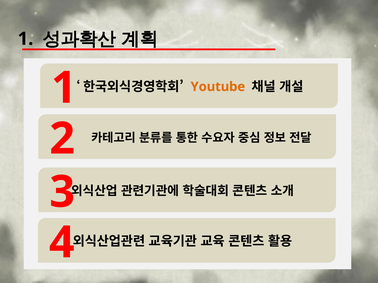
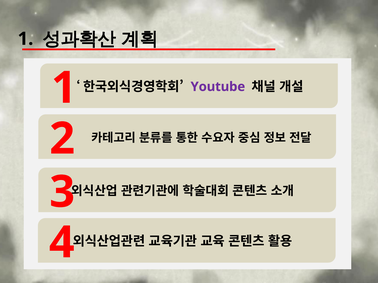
Youtube colour: orange -> purple
